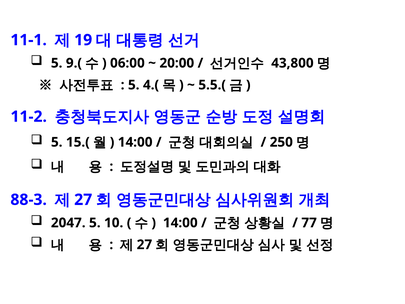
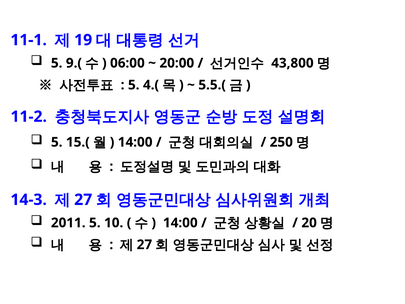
88-3: 88-3 -> 14-3
2047: 2047 -> 2011
77: 77 -> 20
